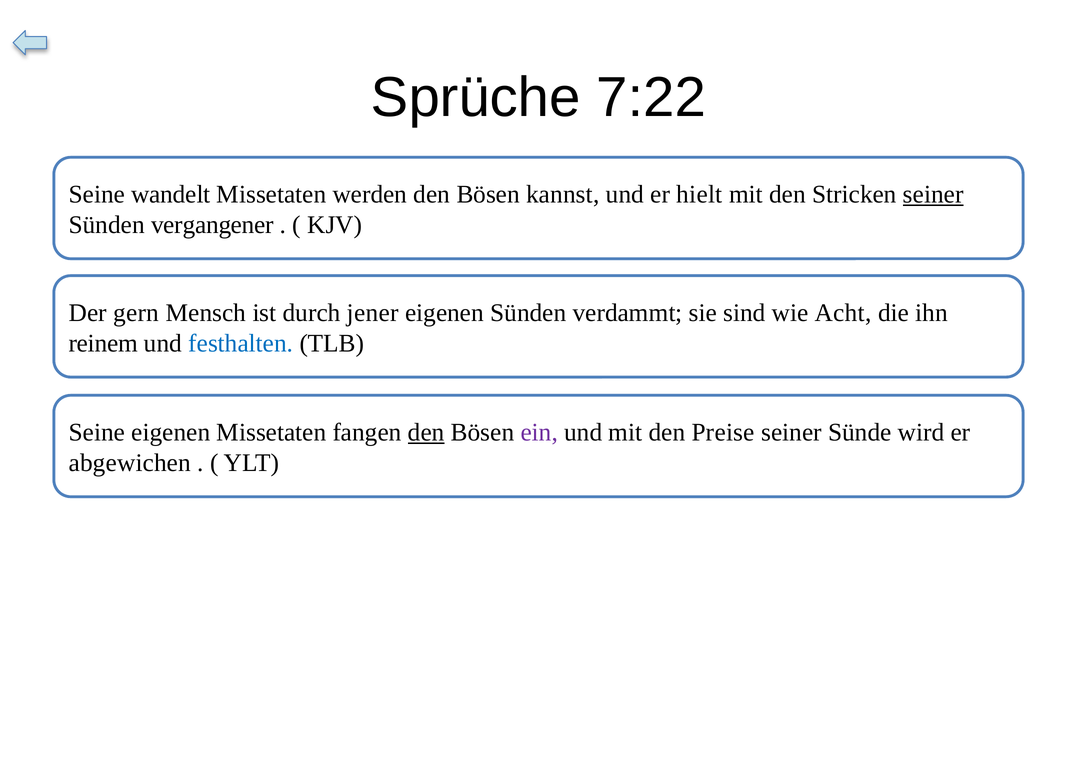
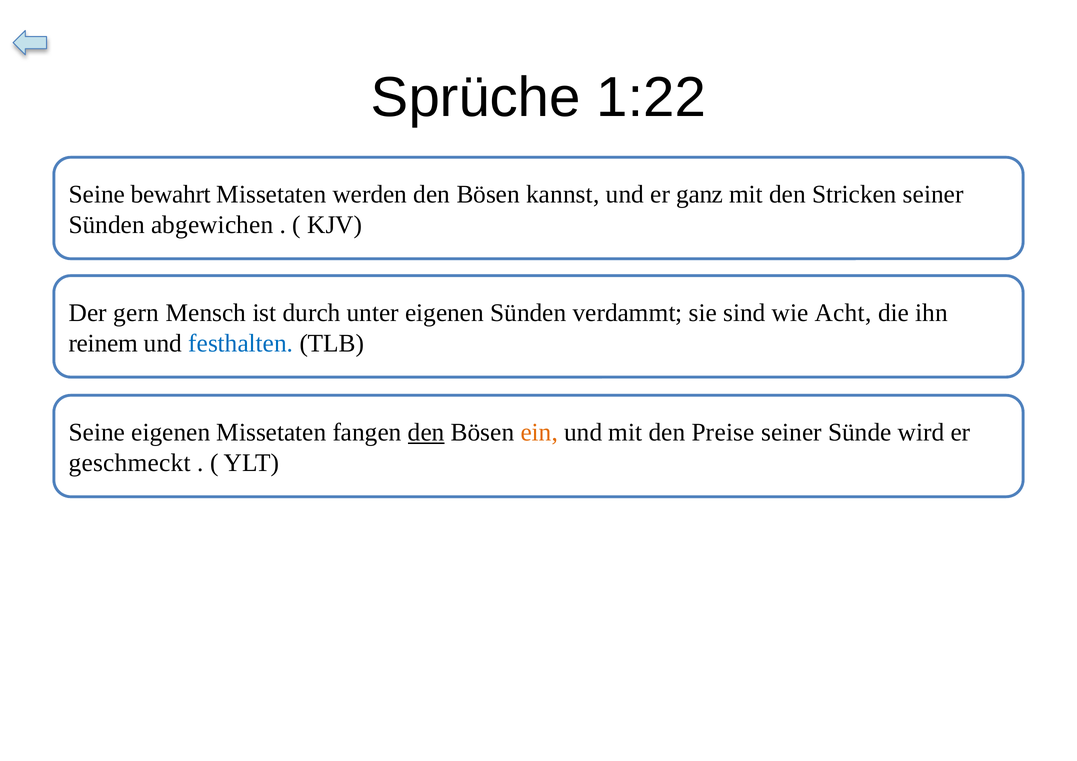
7:22: 7:22 -> 1:22
wandelt: wandelt -> bewahrt
hielt: hielt -> ganz
seiner at (933, 195) underline: present -> none
vergangener: vergangener -> abgewichen
jener: jener -> unter
ein colour: purple -> orange
abgewichen: abgewichen -> geschmeckt
